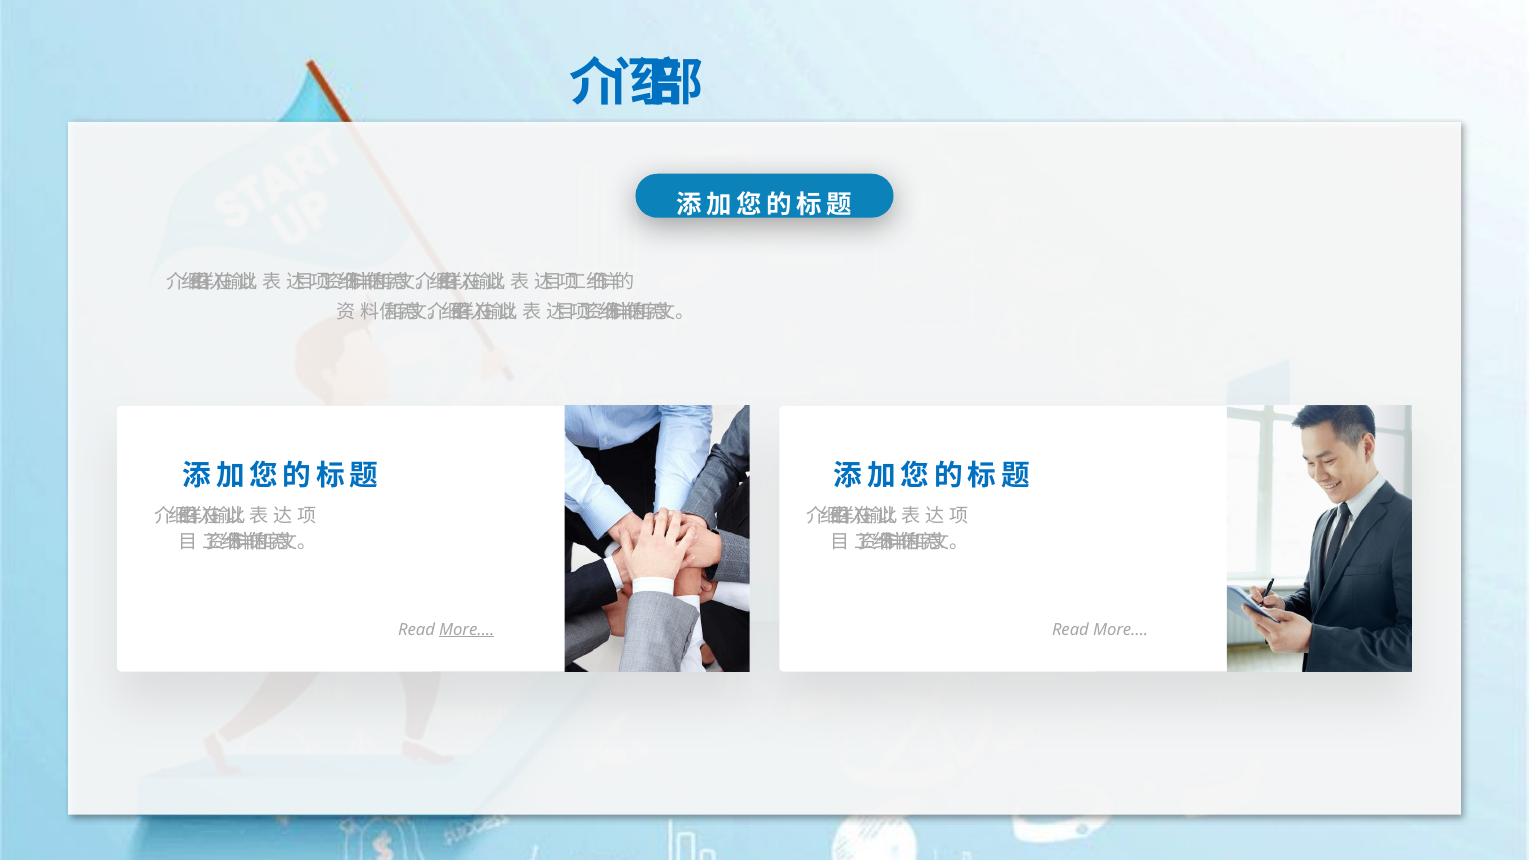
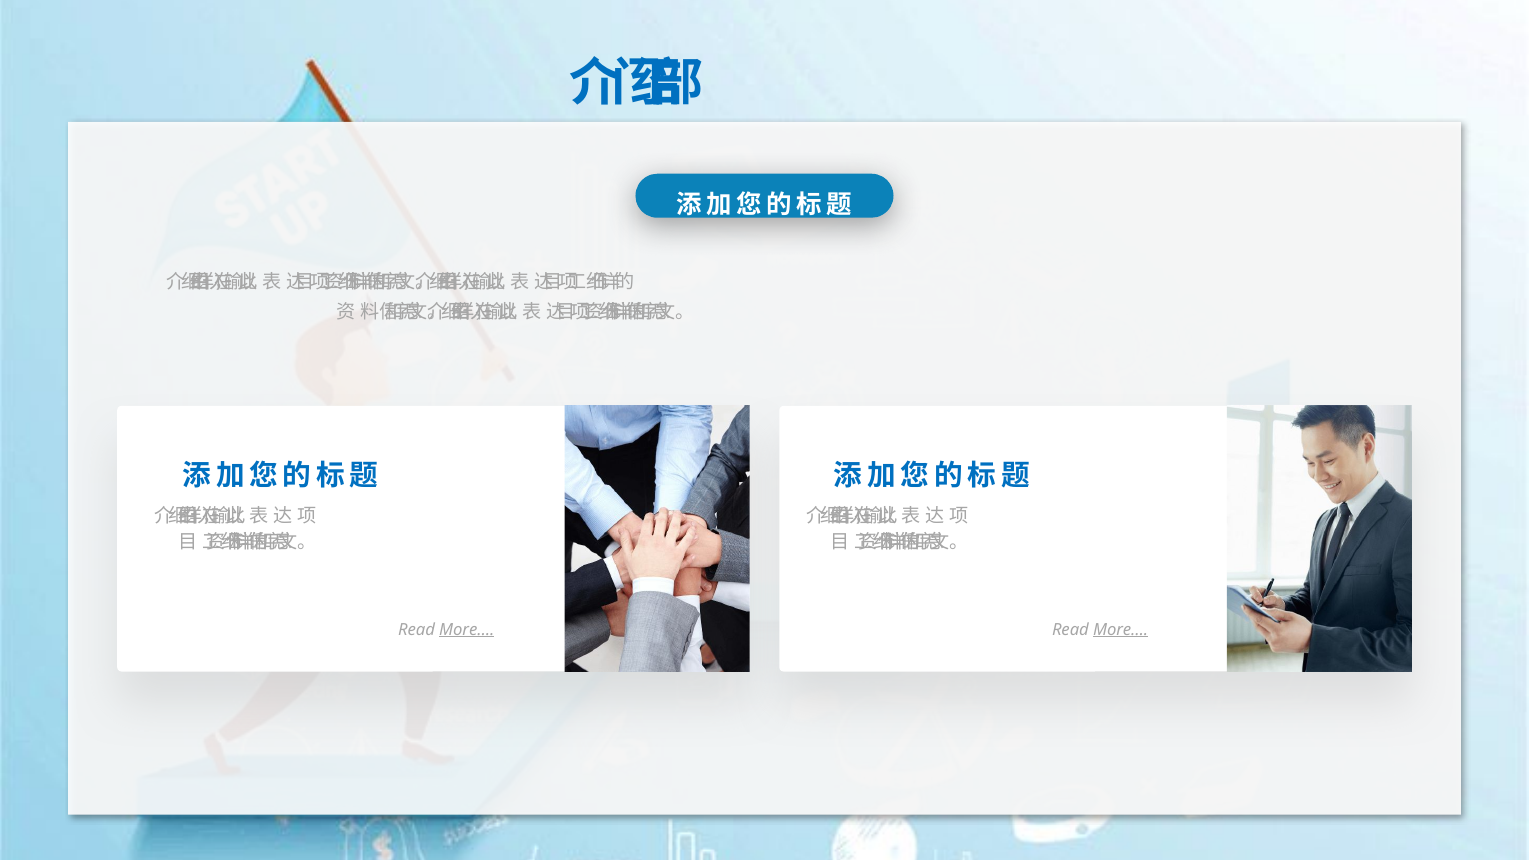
More… at (1121, 630) underline: none -> present
